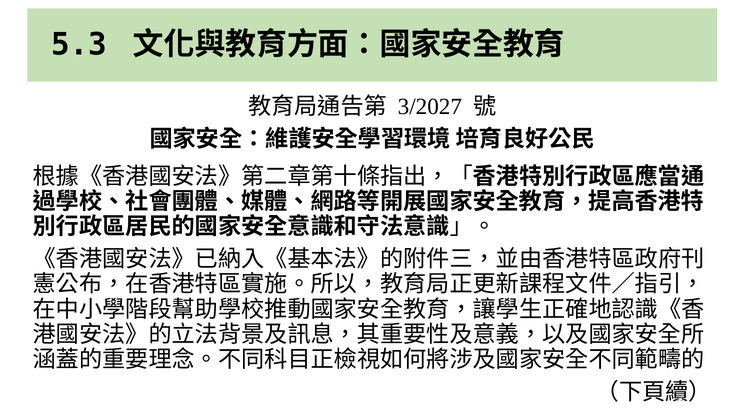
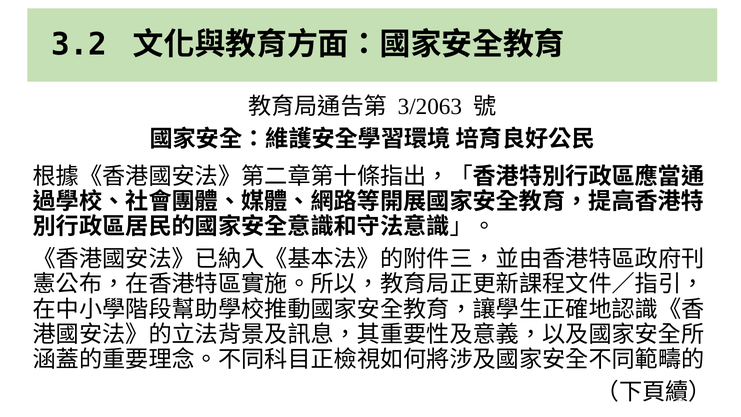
5.3: 5.3 -> 3.2
3/2027: 3/2027 -> 3/2063
